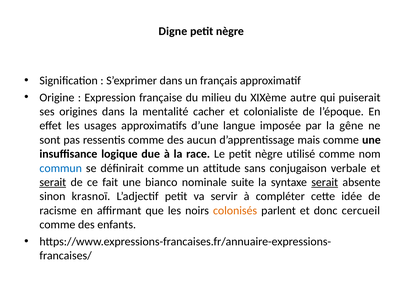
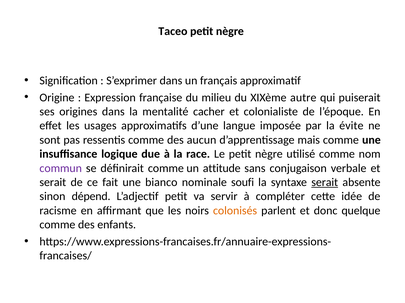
Digne: Digne -> Taceo
gêne: gêne -> évite
commun colour: blue -> purple
serait at (53, 183) underline: present -> none
suite: suite -> soufi
krasnoï: krasnoï -> dépend
cercueil: cercueil -> quelque
